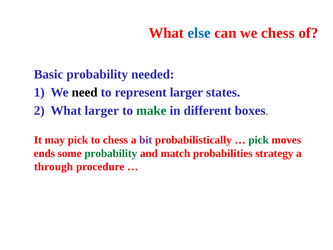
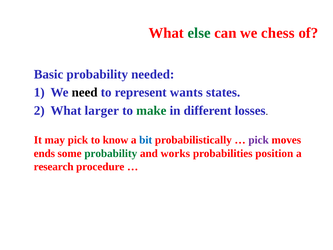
else colour: blue -> green
represent larger: larger -> wants
boxes: boxes -> losses
to chess: chess -> know
bit colour: purple -> blue
pick at (259, 140) colour: green -> purple
match: match -> works
strategy: strategy -> position
through: through -> research
